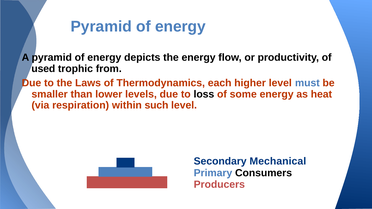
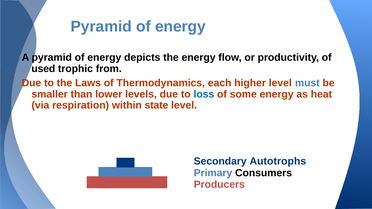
loss colour: black -> blue
such: such -> state
Mechanical: Mechanical -> Autotrophs
